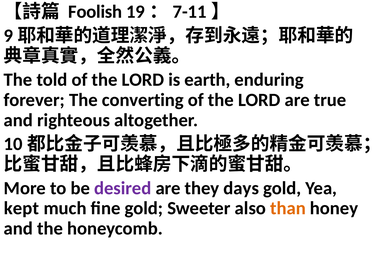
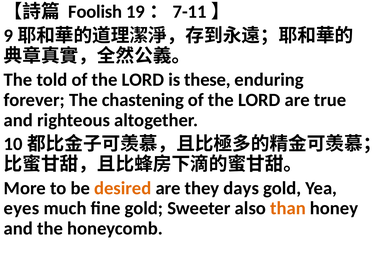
earth: earth -> these
converting: converting -> chastening
desired colour: purple -> orange
kept: kept -> eyes
